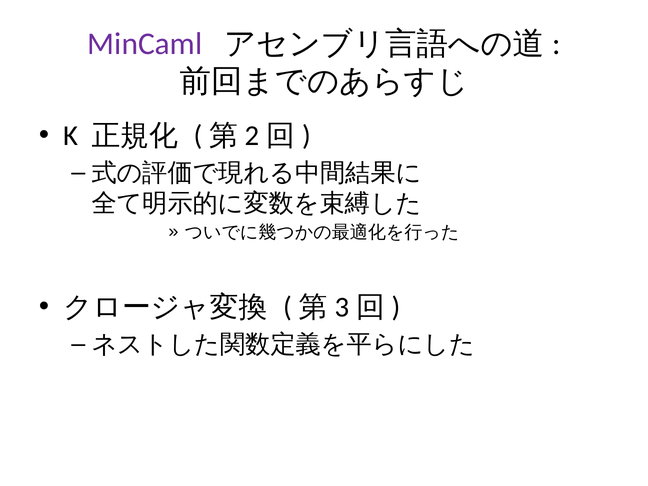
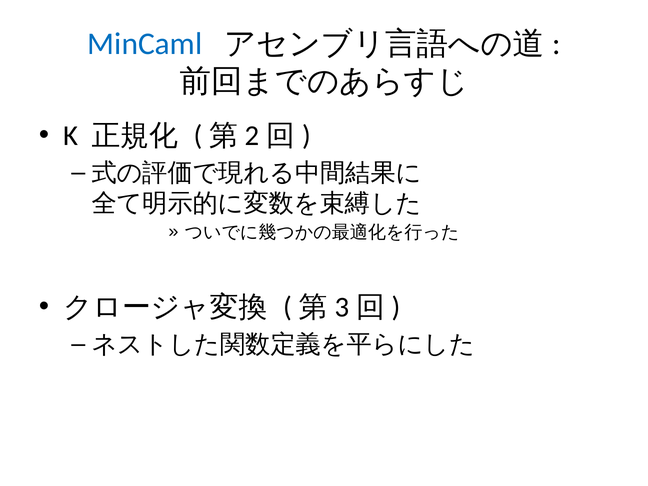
MinCaml colour: purple -> blue
